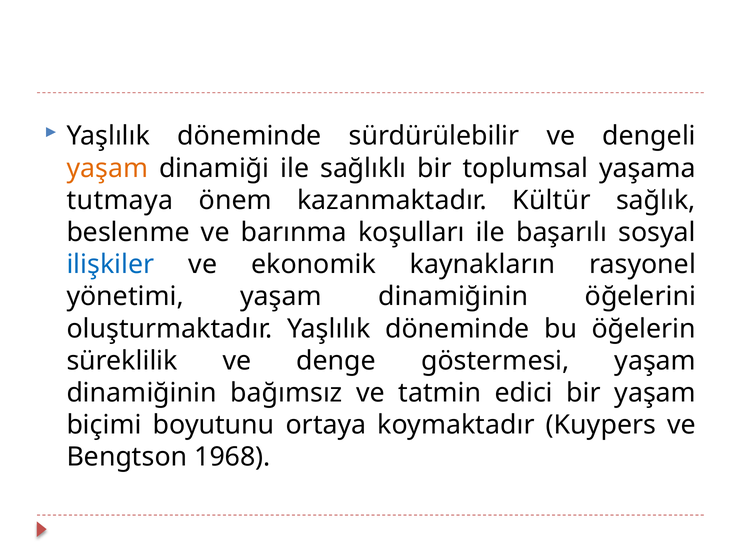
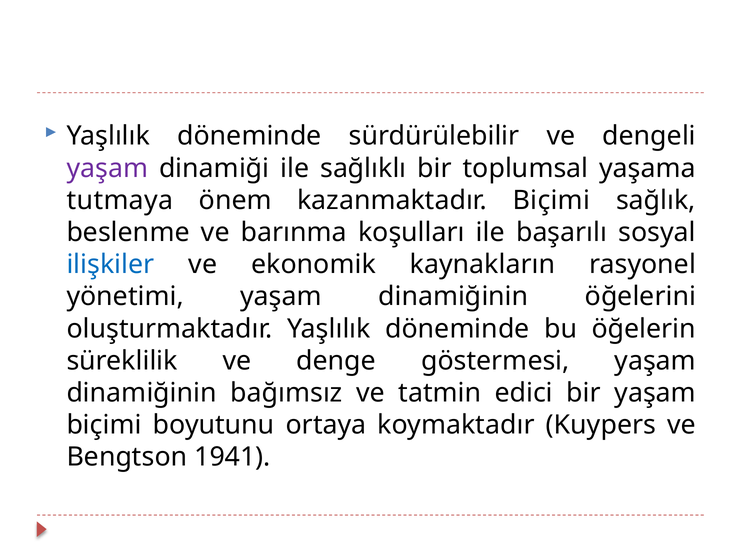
yaşam at (107, 168) colour: orange -> purple
kazanmaktadır Kültür: Kültür -> Biçimi
1968: 1968 -> 1941
